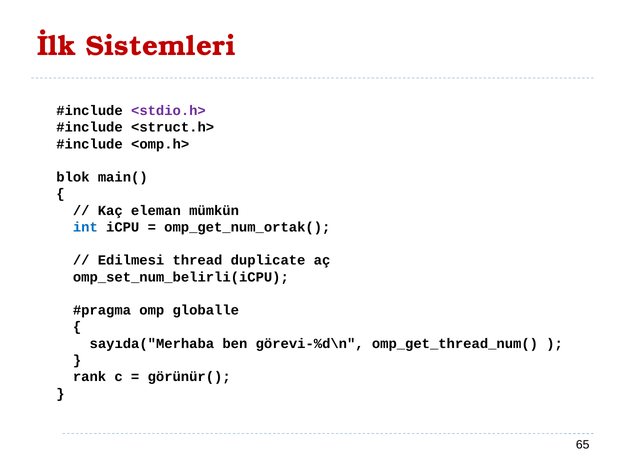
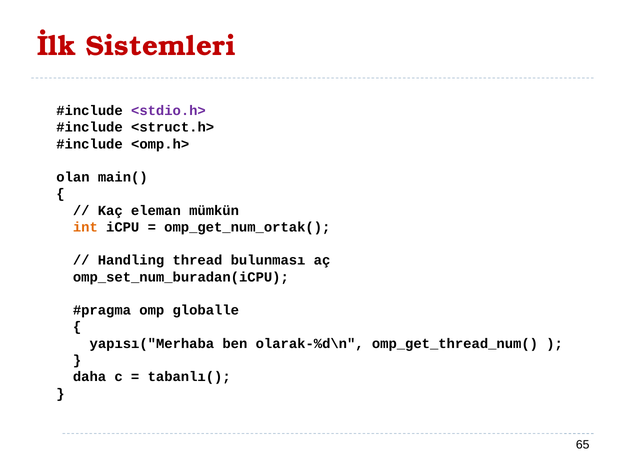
blok: blok -> olan
int colour: blue -> orange
Edilmesi: Edilmesi -> Handling
duplicate: duplicate -> bulunması
omp_set_num_belirli(iCPU: omp_set_num_belirli(iCPU -> omp_set_num_buradan(iCPU
sayıda("Merhaba: sayıda("Merhaba -> yapısı("Merhaba
görevi-%d\n: görevi-%d\n -> olarak-%d\n
rank: rank -> daha
görünür(: görünür( -> tabanlı(
